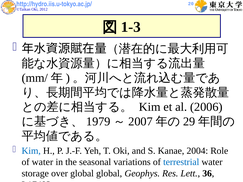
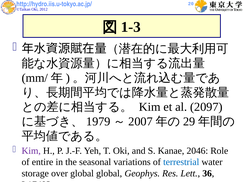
2006: 2006 -> 2097
Kim at (31, 151) colour: blue -> purple
2004: 2004 -> 2046
of water: water -> entire
